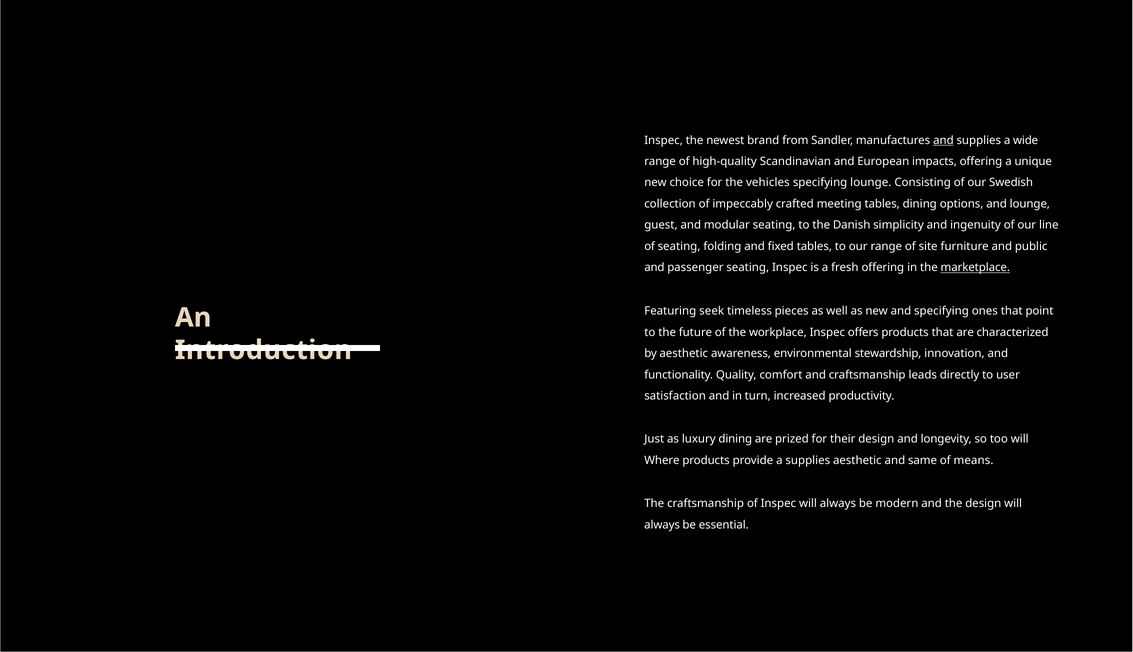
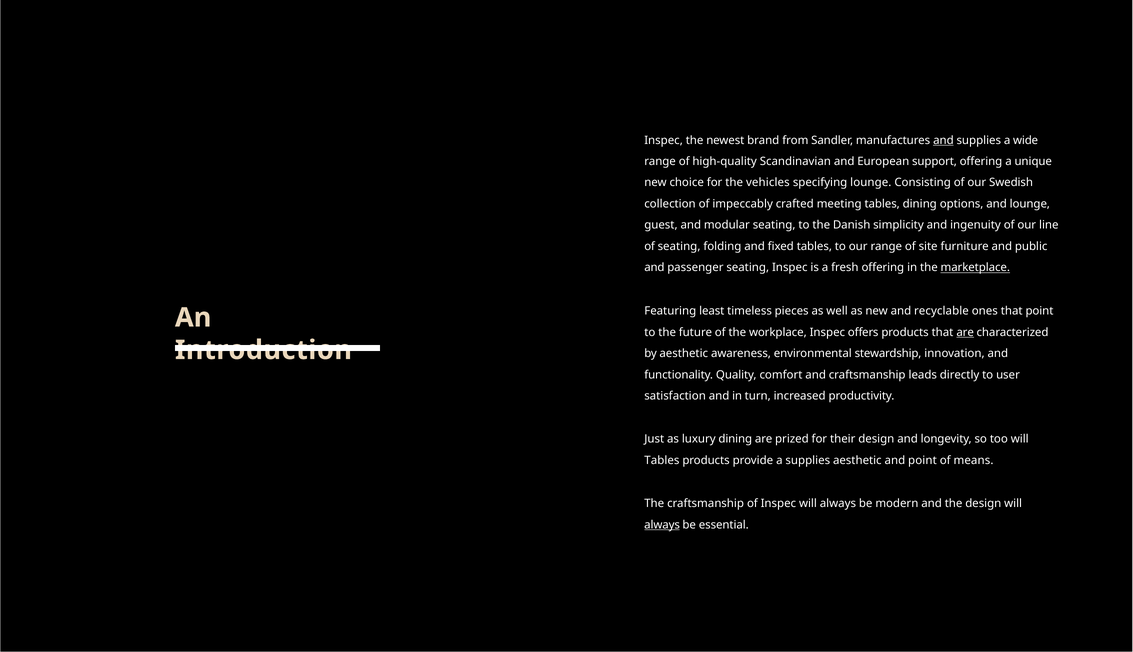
impacts: impacts -> support
seek: seek -> least
and specifying: specifying -> recyclable
are at (965, 332) underline: none -> present
Where at (662, 461): Where -> Tables
and same: same -> point
always at (662, 525) underline: none -> present
